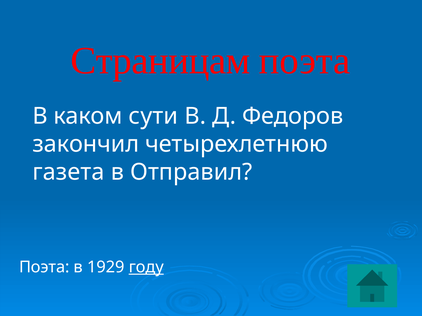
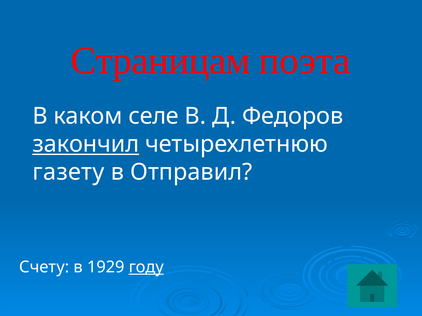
сути: сути -> селе
закончил underline: none -> present
газета: газета -> газету
Поэта at (44, 268): Поэта -> Счету
